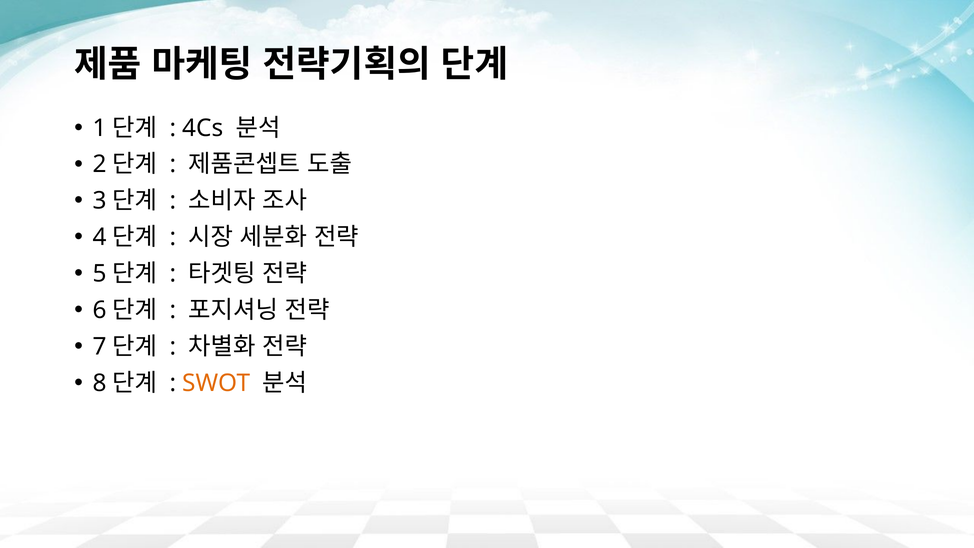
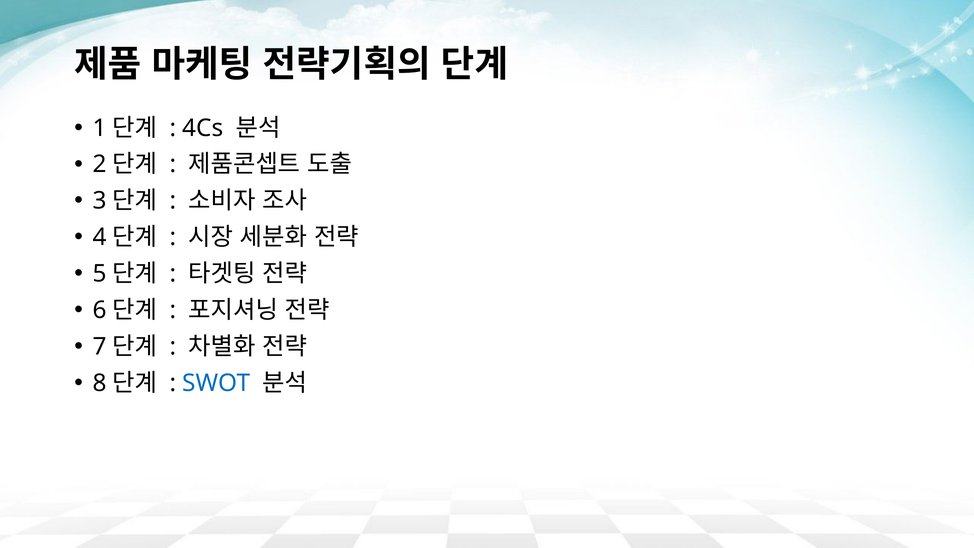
SWOT colour: orange -> blue
